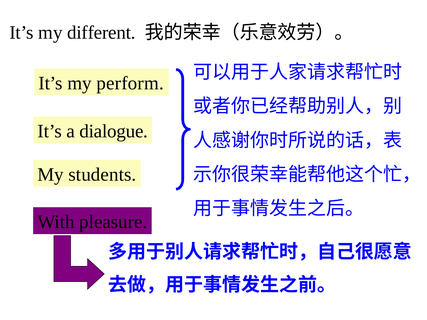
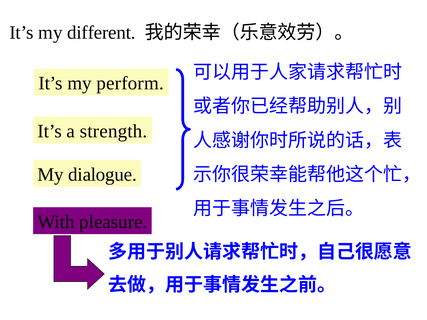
dialogue: dialogue -> strength
students: students -> dialogue
